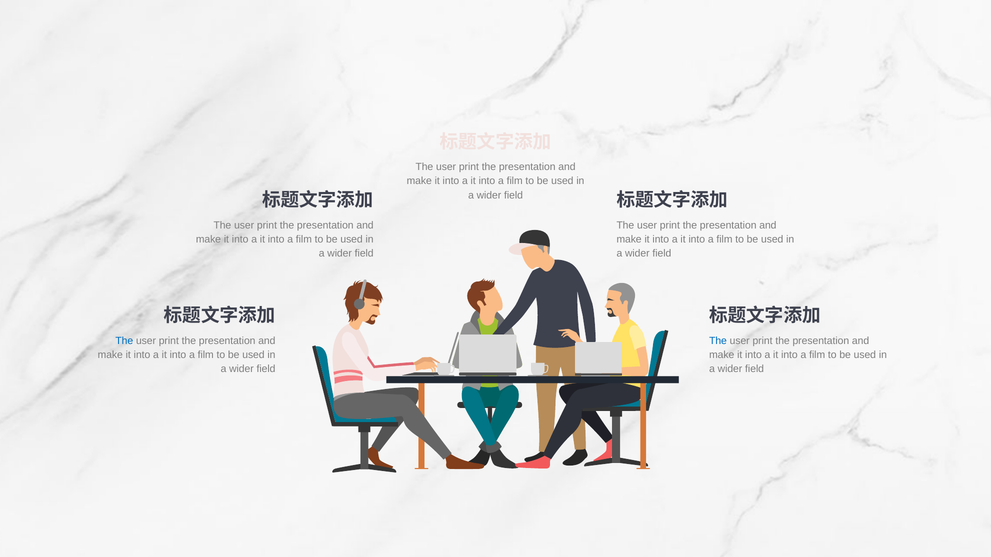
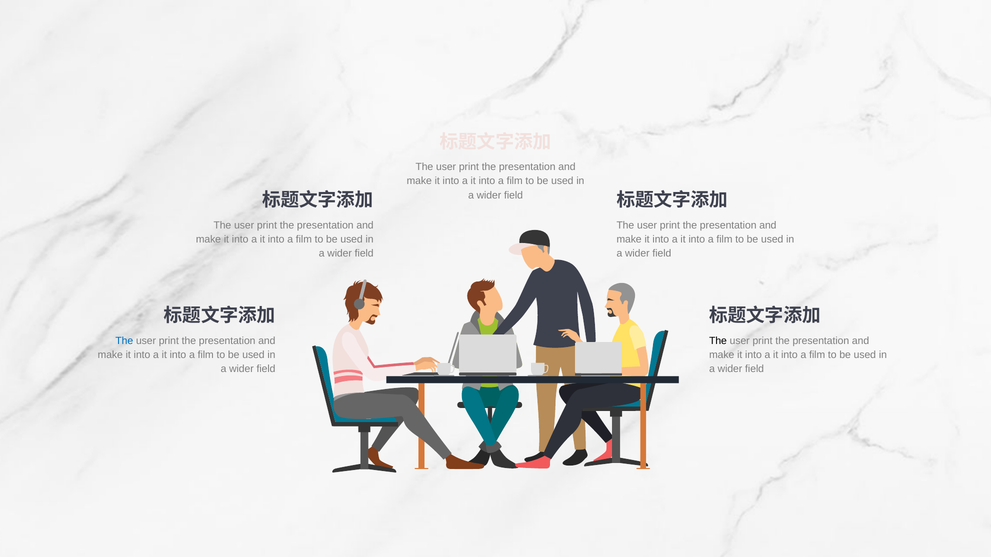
The at (718, 341) colour: blue -> black
